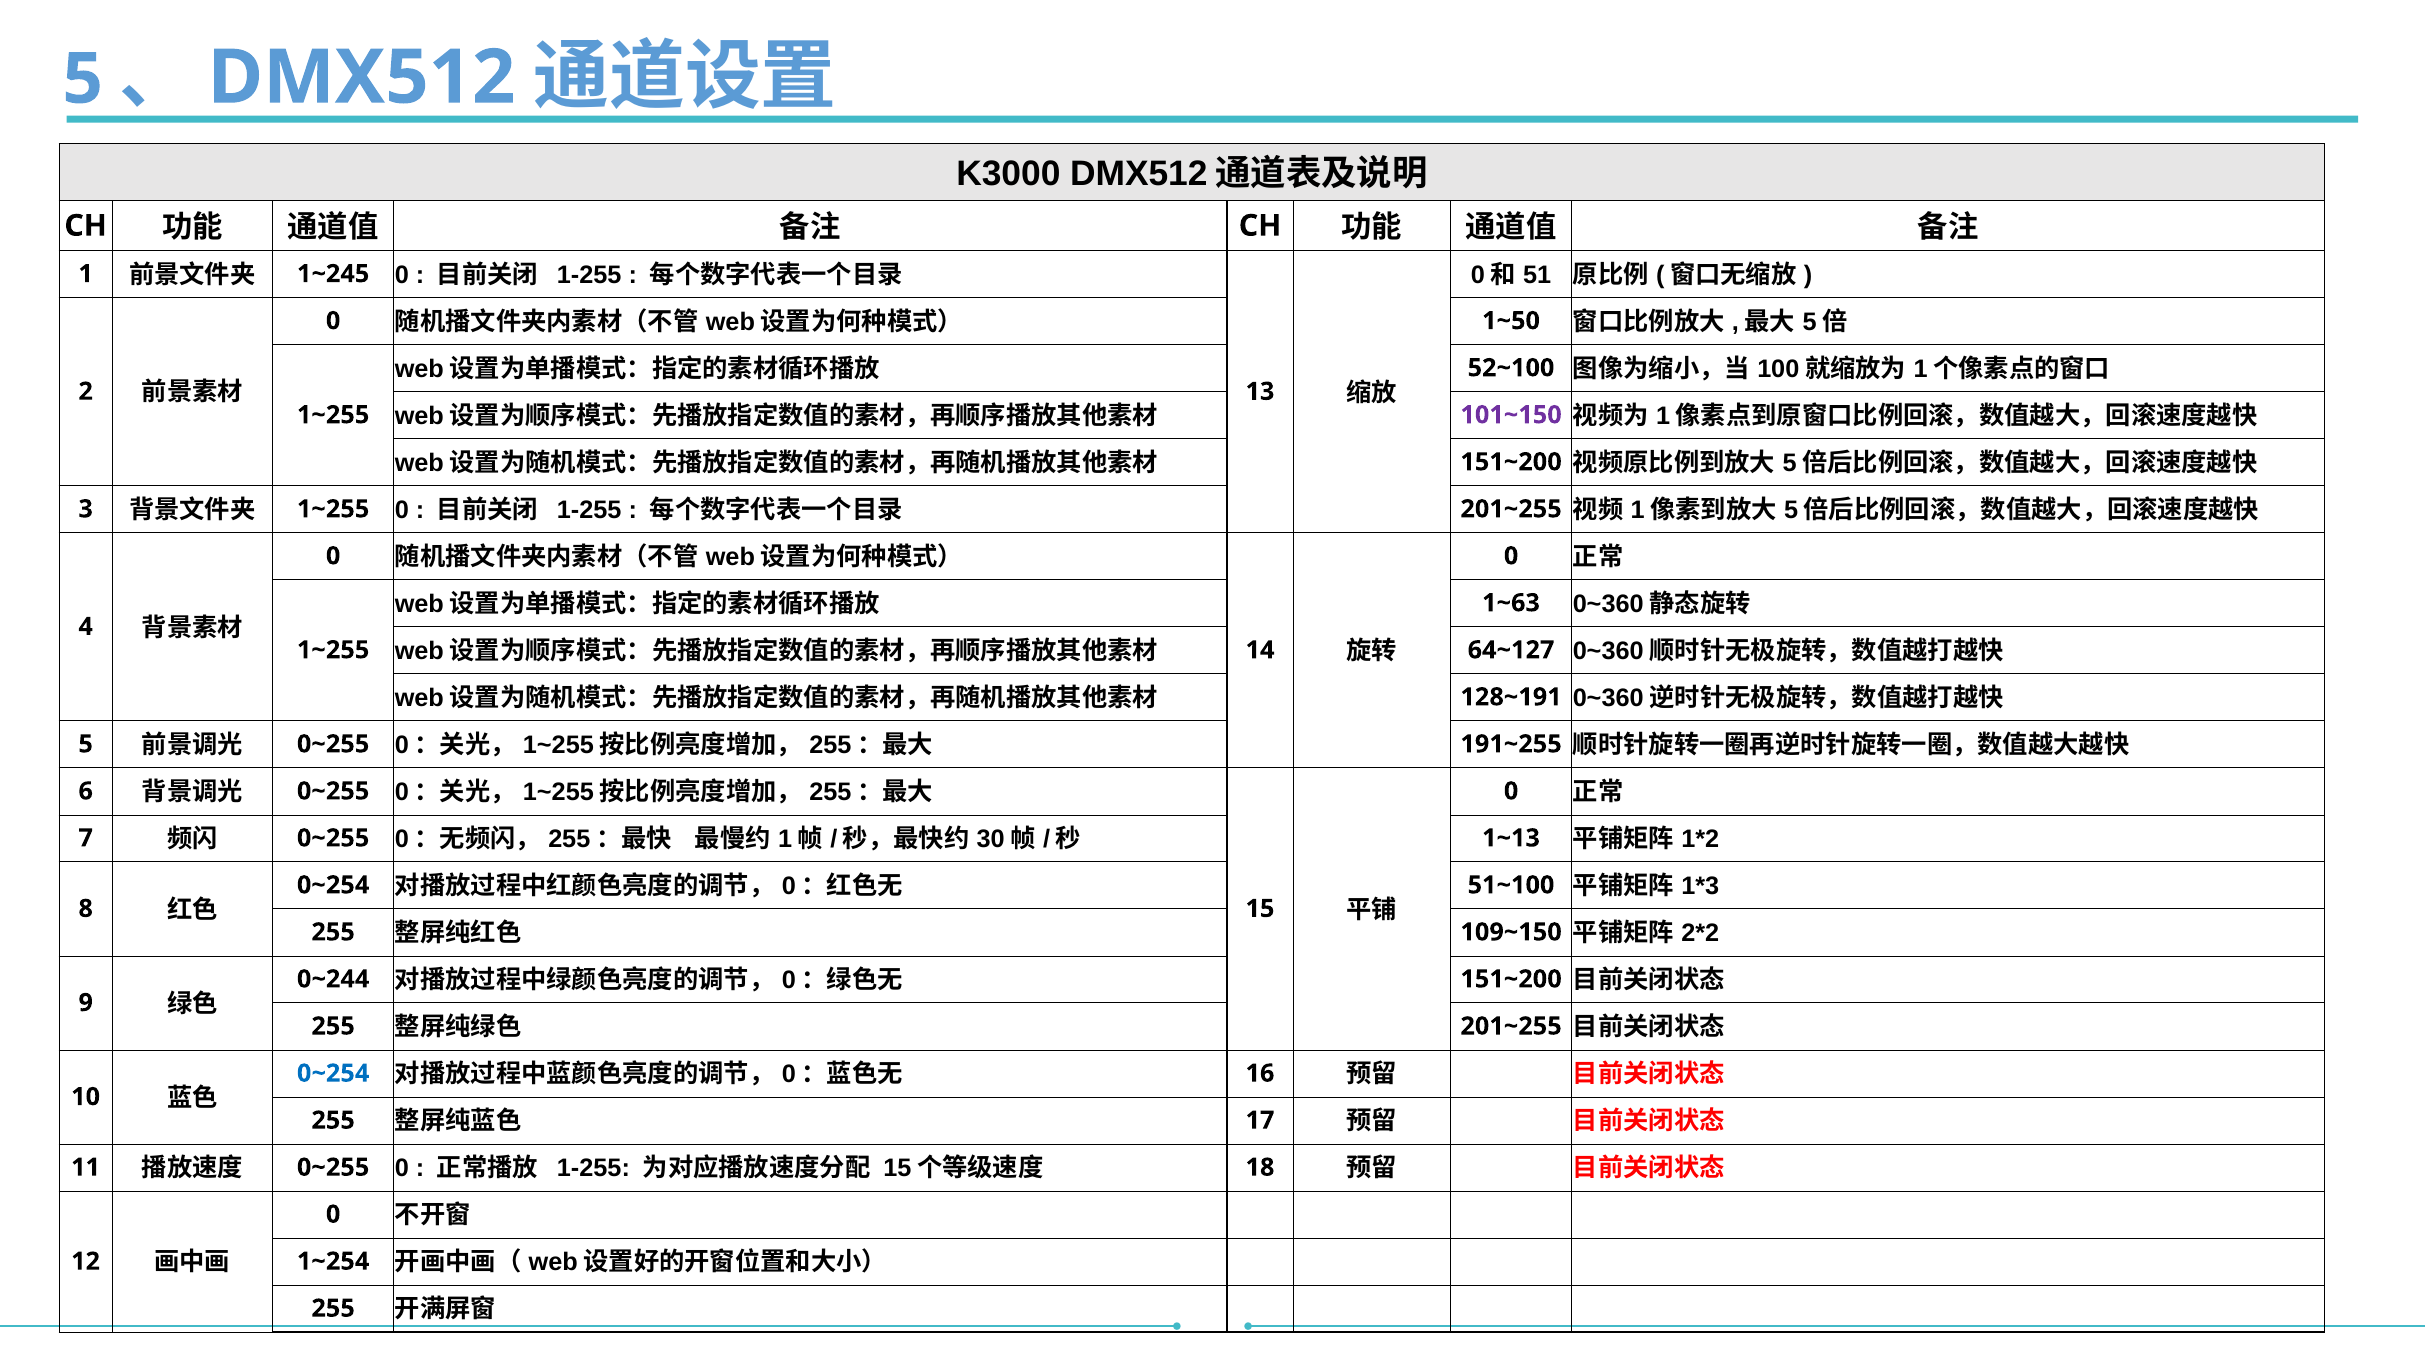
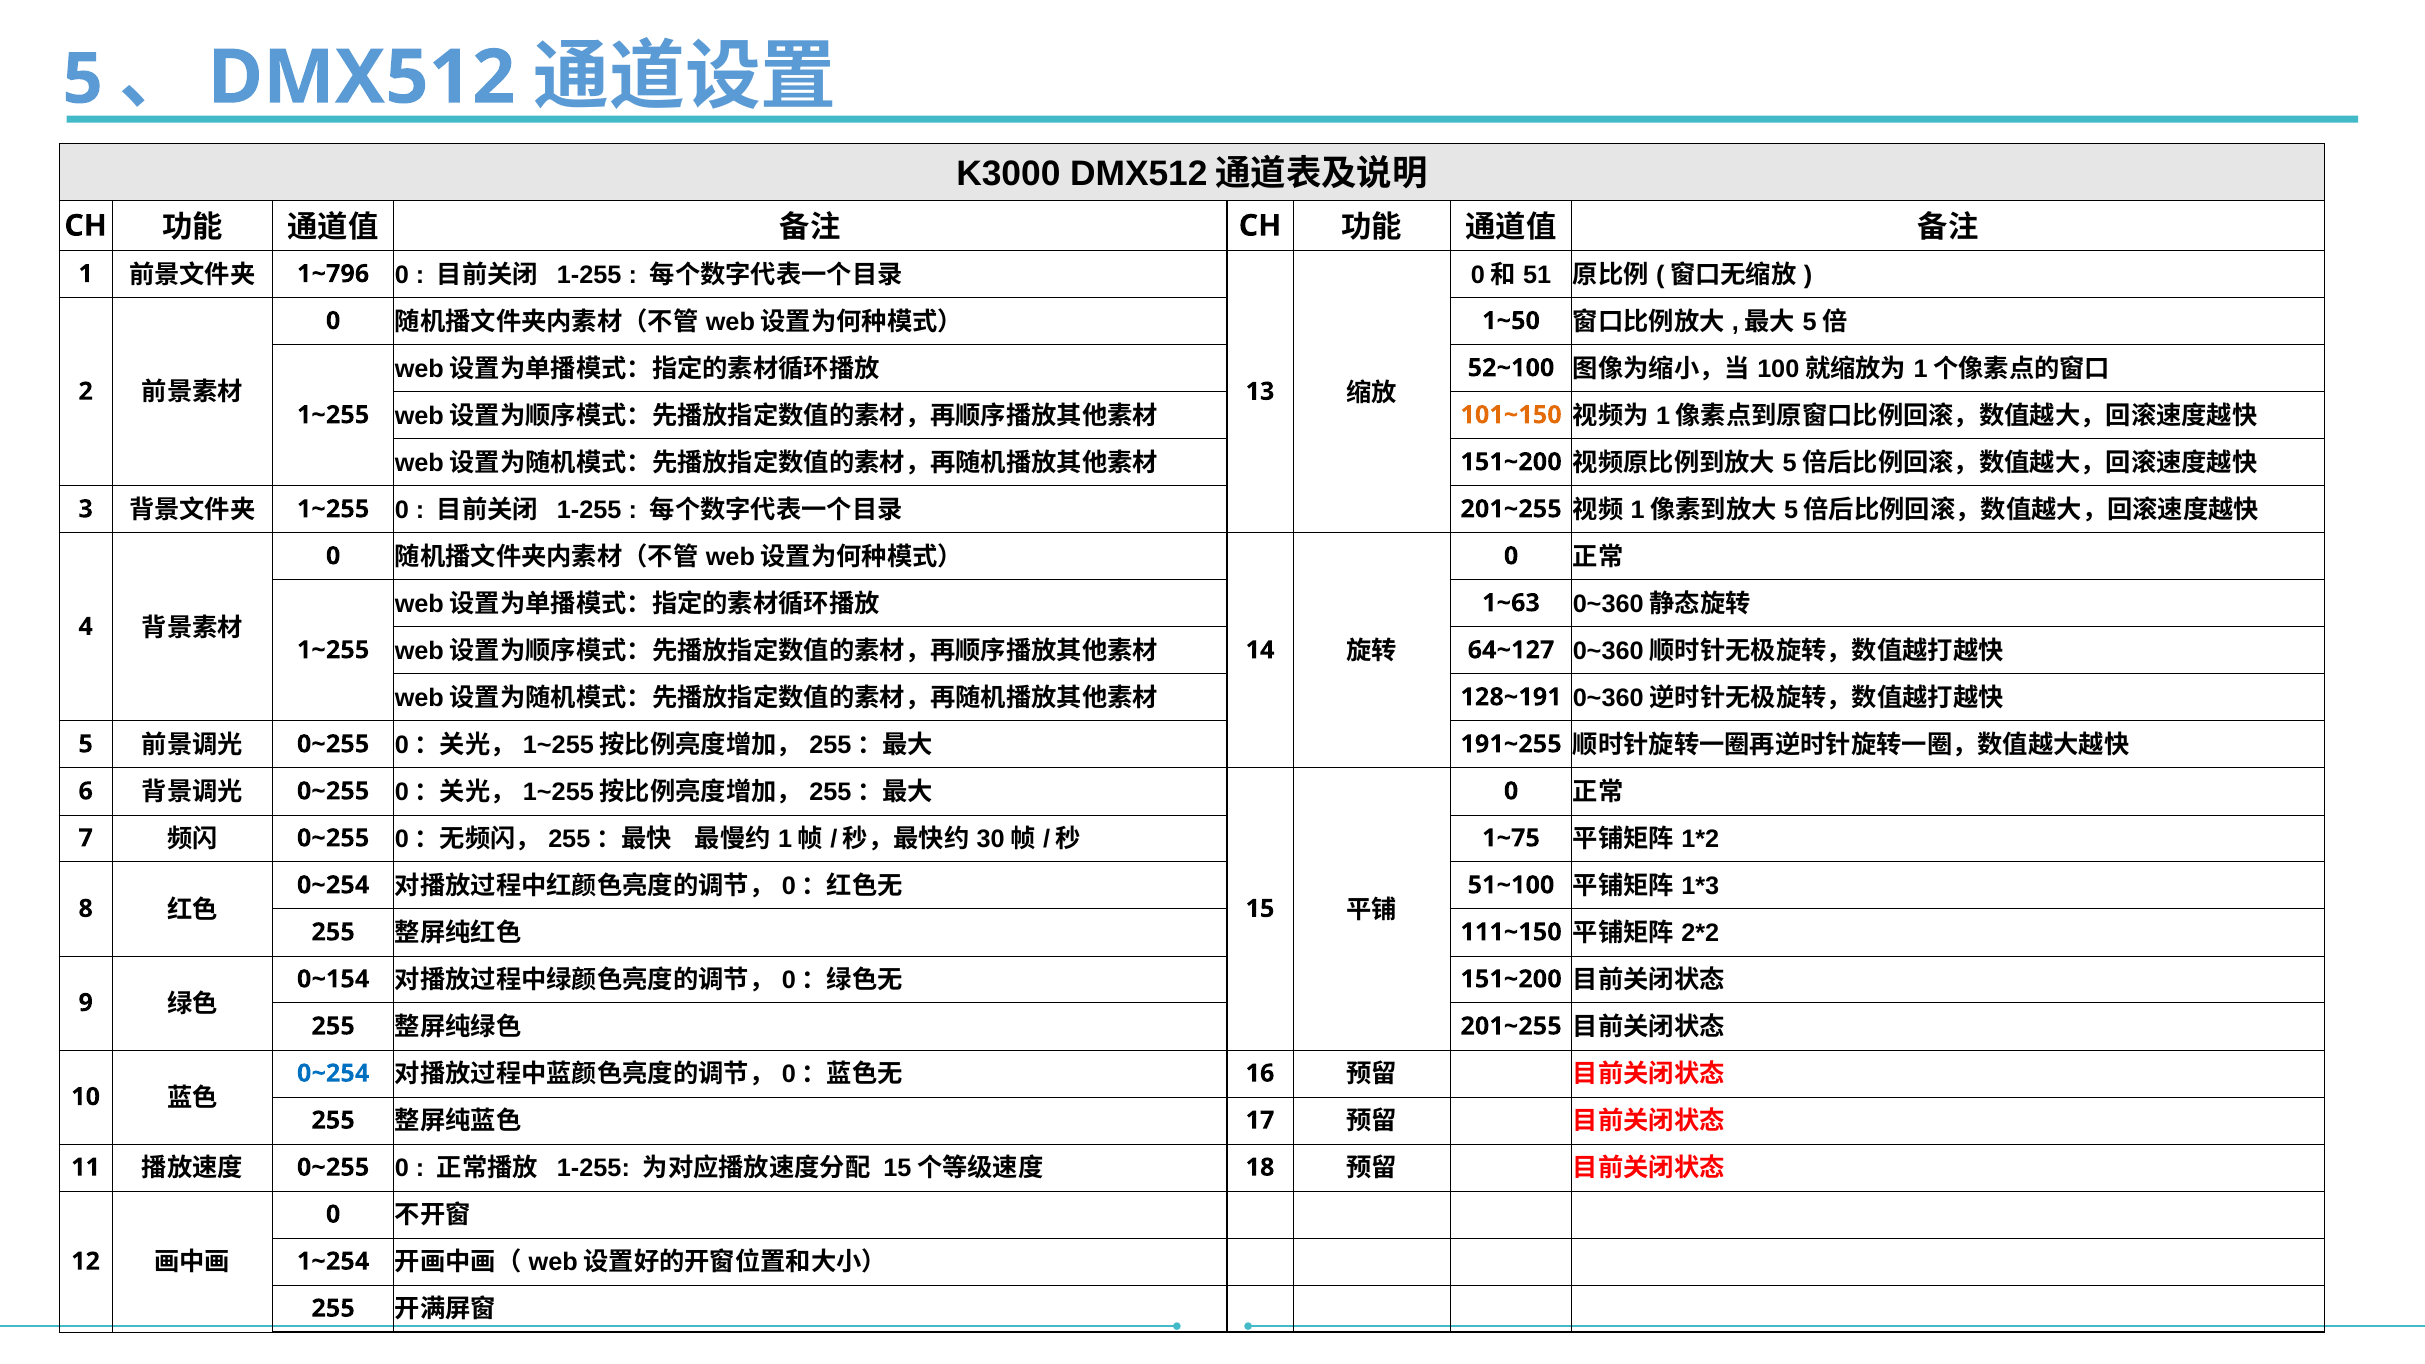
1~245: 1~245 -> 1~796
101~150 colour: purple -> orange
1~13: 1~13 -> 1~75
109~150: 109~150 -> 111~150
0~244: 0~244 -> 0~154
